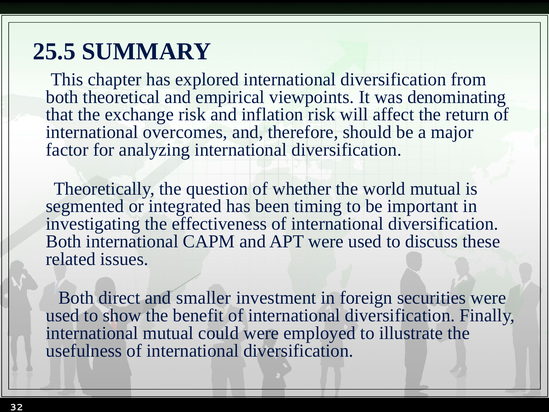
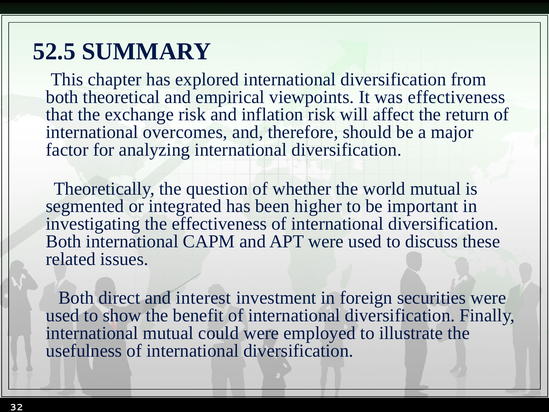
25.5: 25.5 -> 52.5
was denominating: denominating -> effectiveness
timing: timing -> higher
smaller: smaller -> interest
